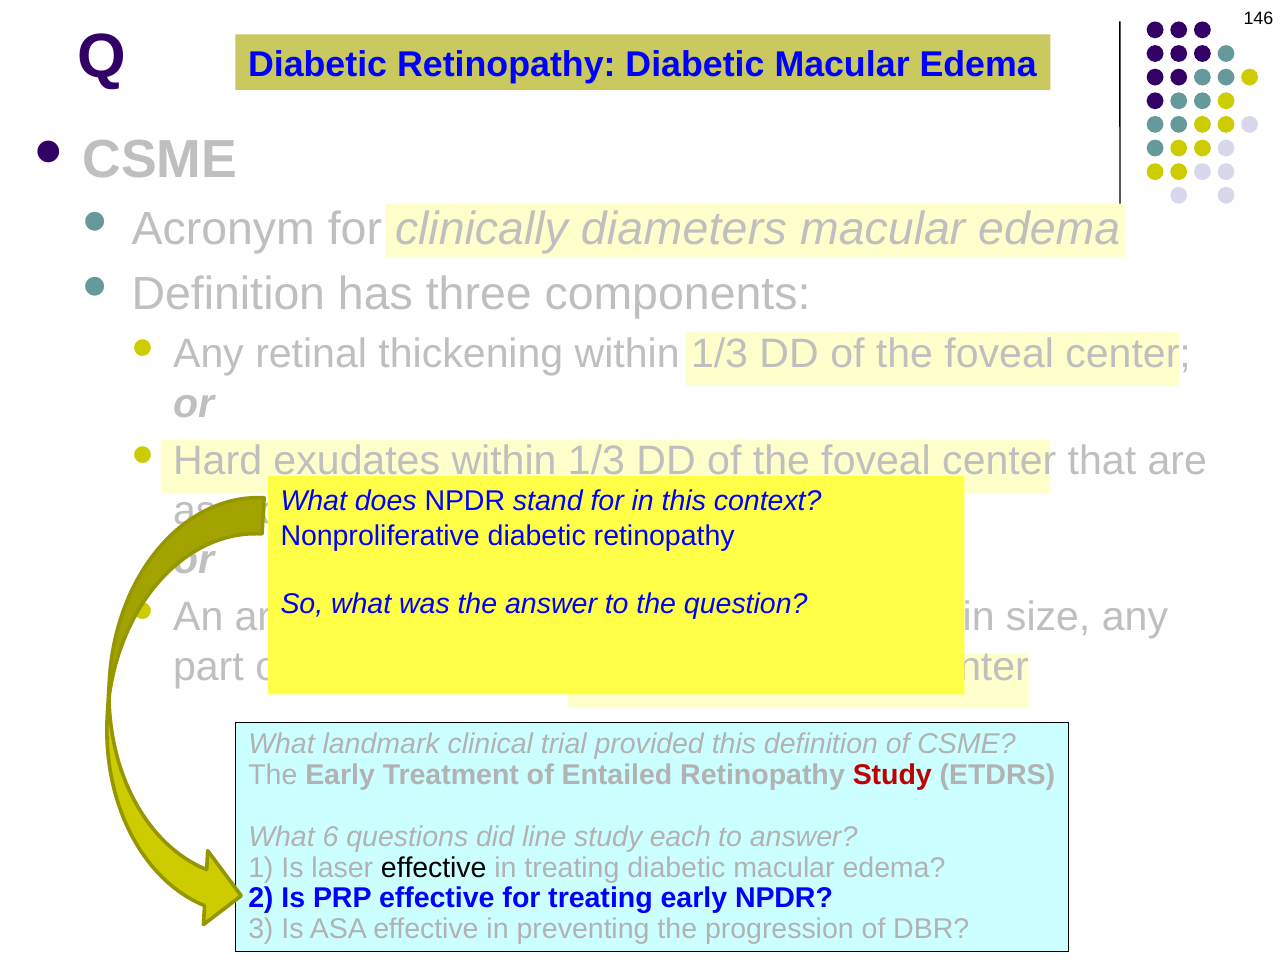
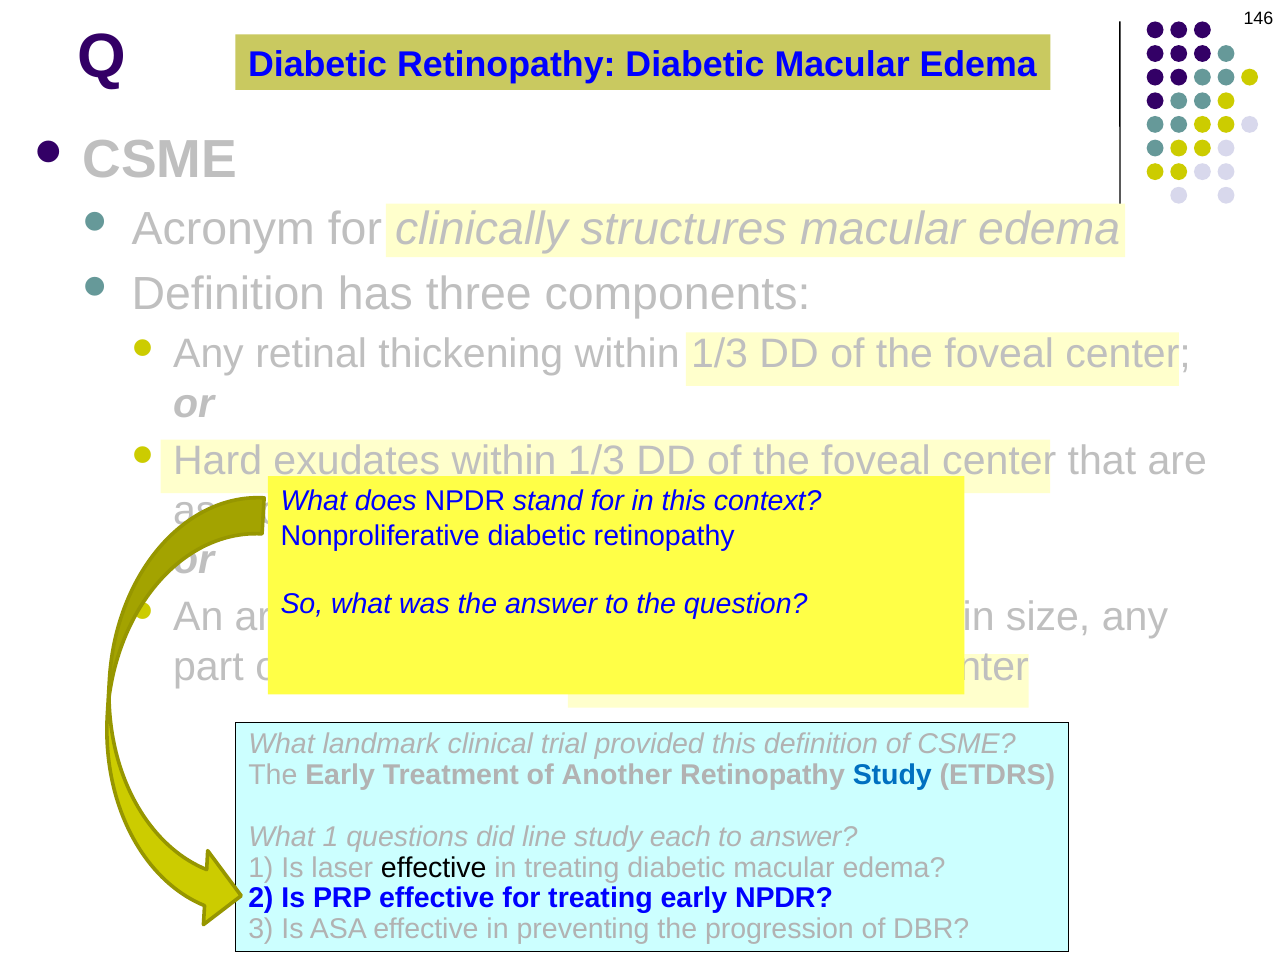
diameters: diameters -> structures
Entailed: Entailed -> Another
Study at (892, 775) colour: red -> blue
What 6: 6 -> 1
